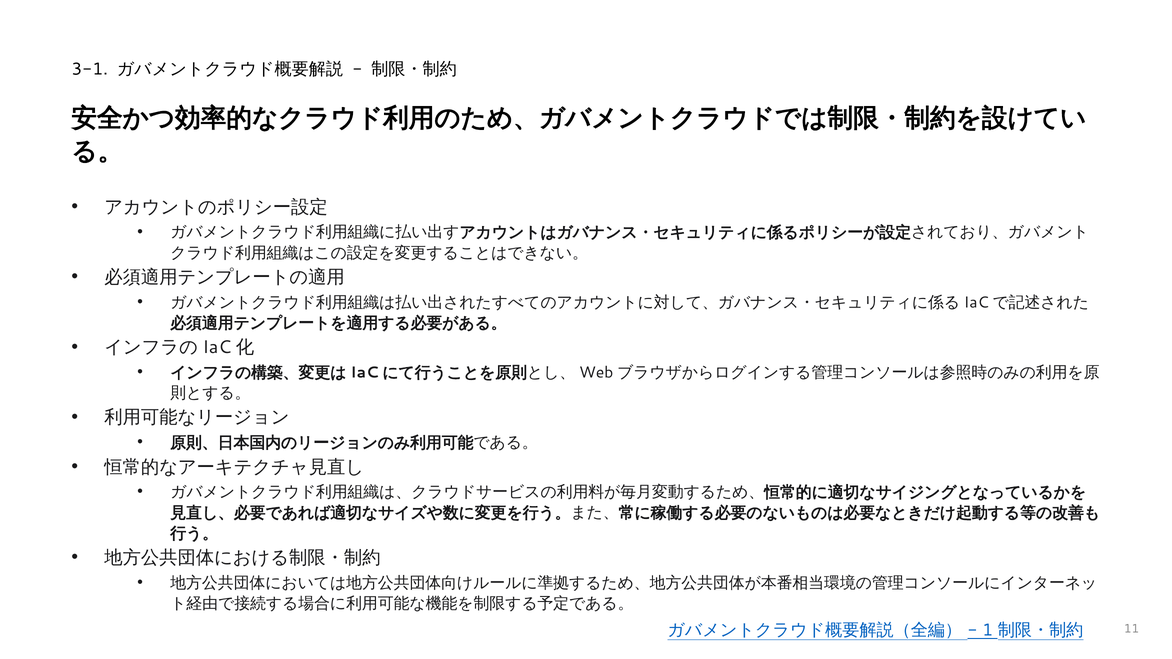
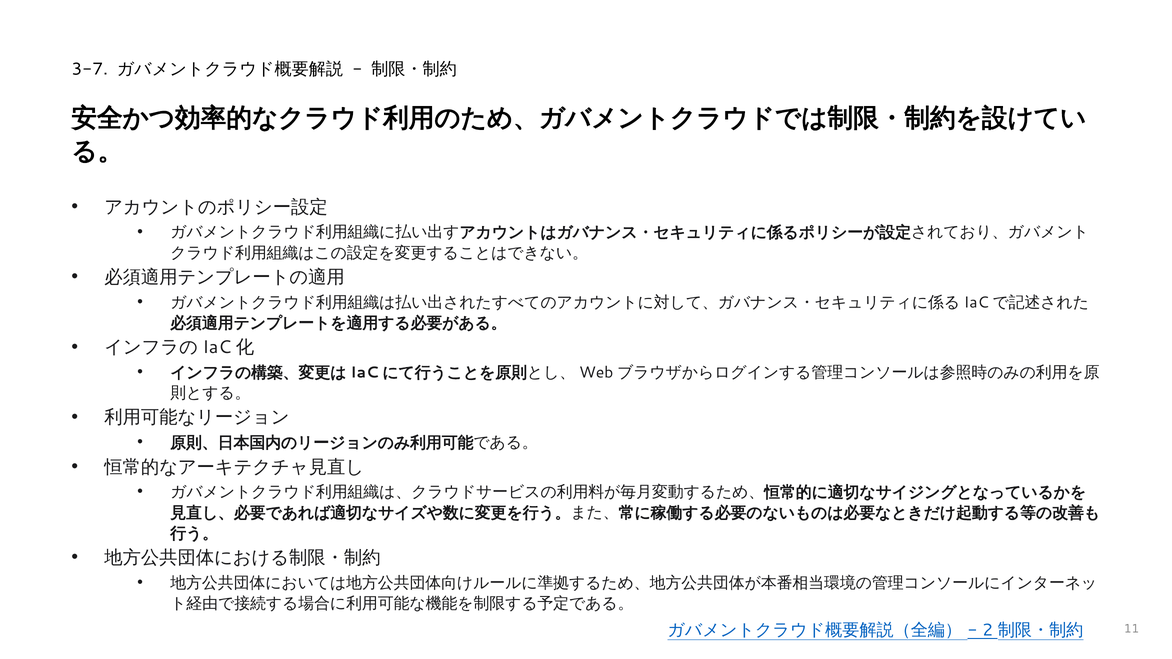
3-1: 3-1 -> 3-7
1: 1 -> 2
